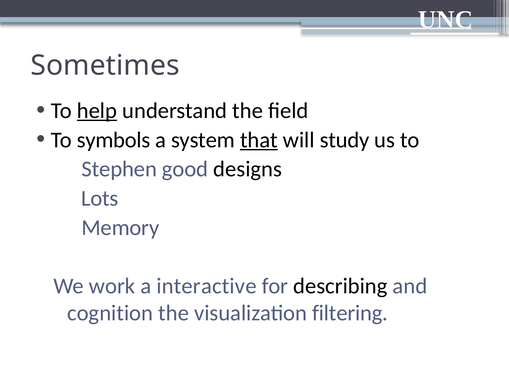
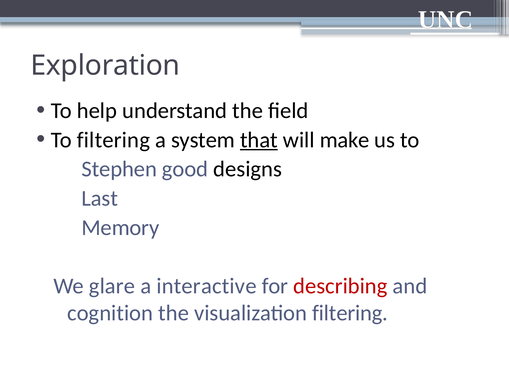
Sometimes: Sometimes -> Exploration
help underline: present -> none
To symbols: symbols -> filtering
study: study -> make
Lots: Lots -> Last
work: work -> glare
describing colour: black -> red
